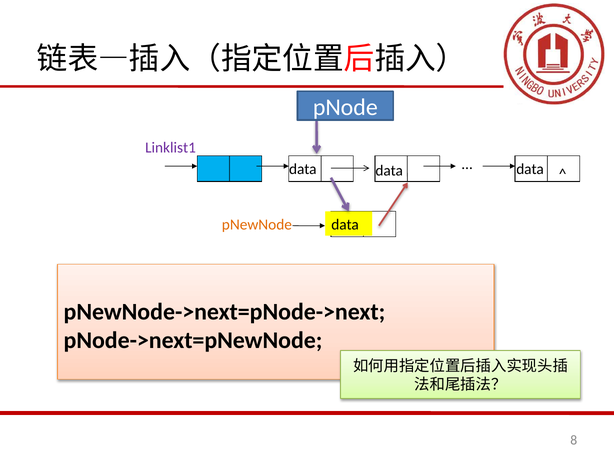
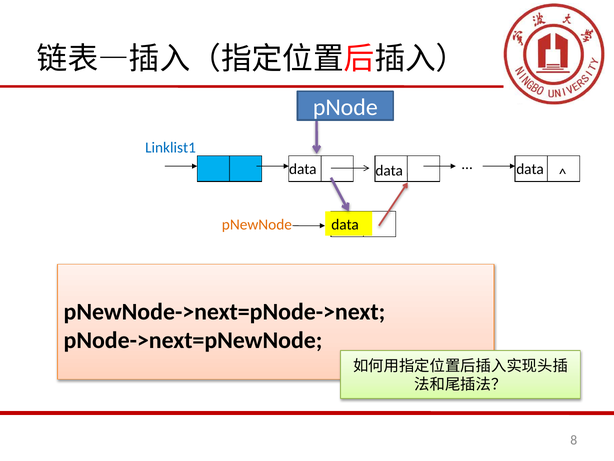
Linklist1 colour: purple -> blue
